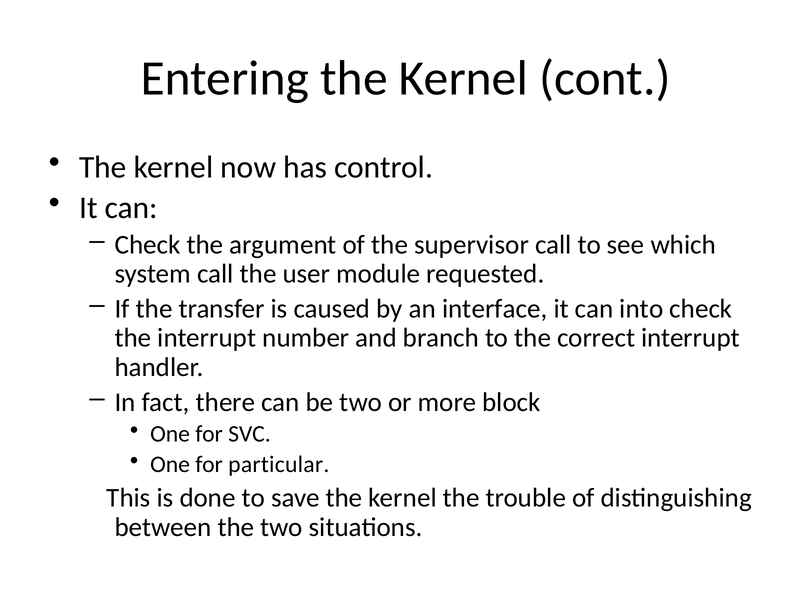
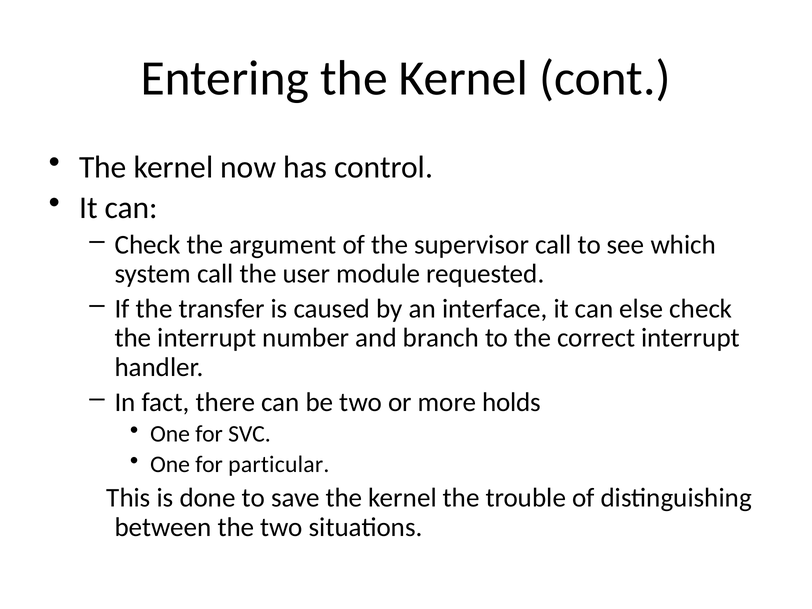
into: into -> else
block: block -> holds
